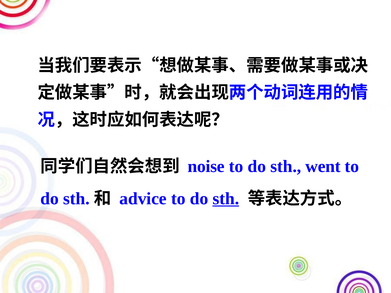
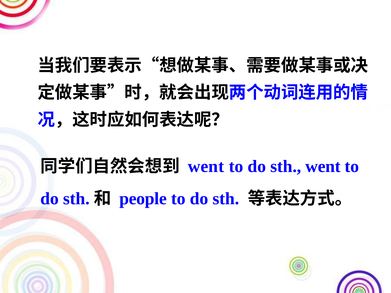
noise at (206, 166): noise -> went
advice: advice -> people
sth at (226, 199) underline: present -> none
